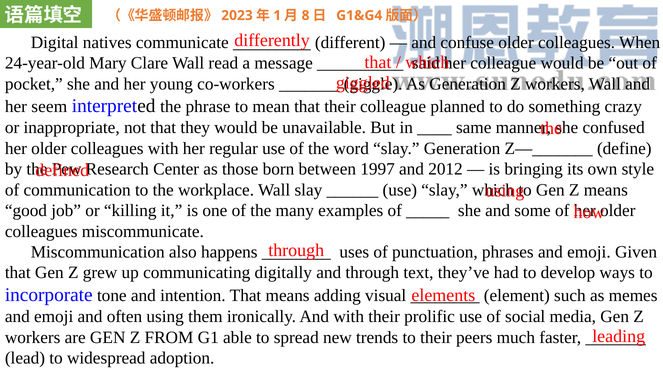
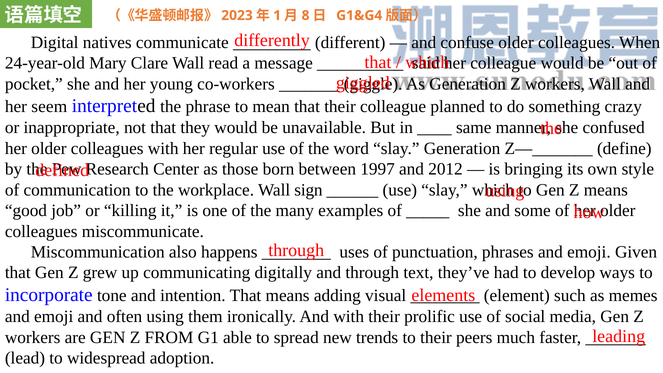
Wall slay: slay -> sign
